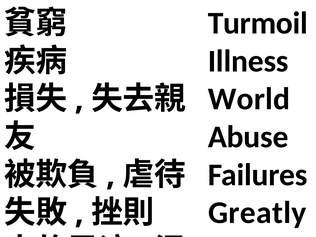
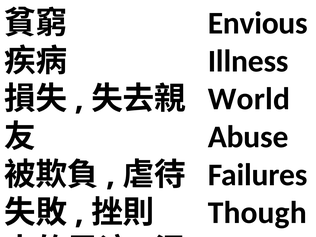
Turmoil: Turmoil -> Envious
Greatly: Greatly -> Though
